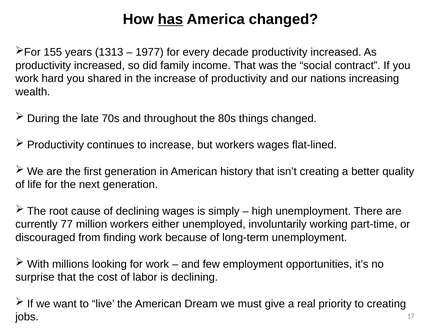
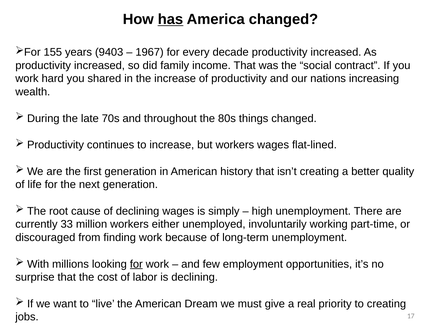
1313: 1313 -> 9403
1977: 1977 -> 1967
77: 77 -> 33
for at (136, 264) underline: none -> present
